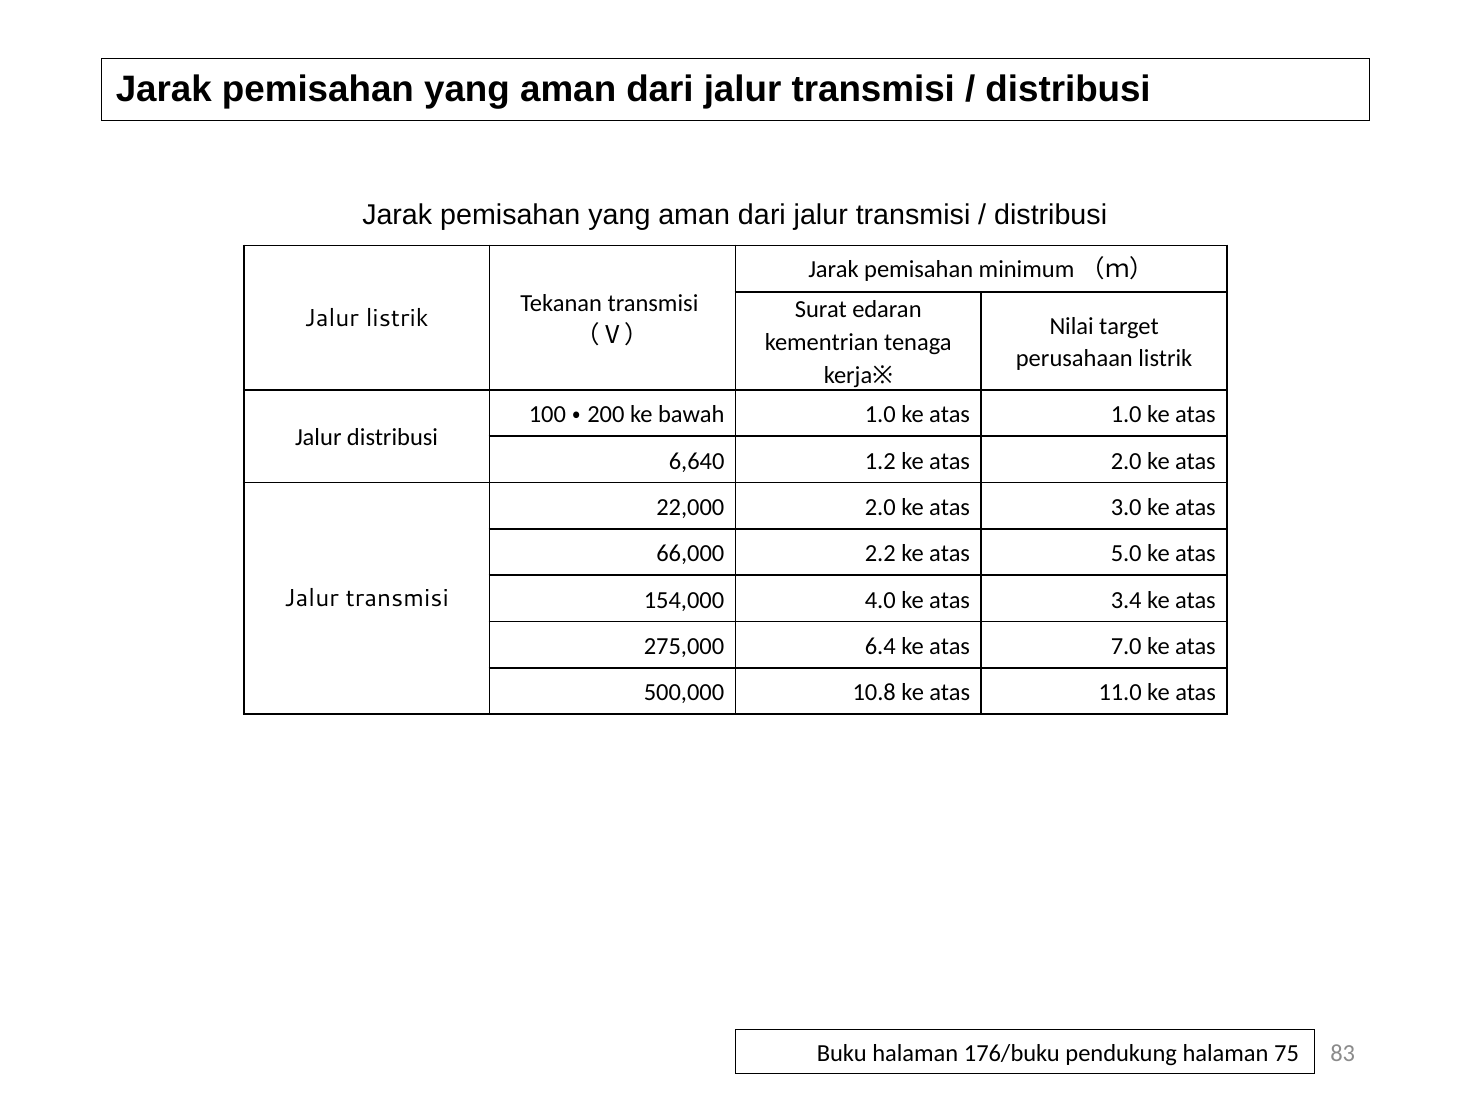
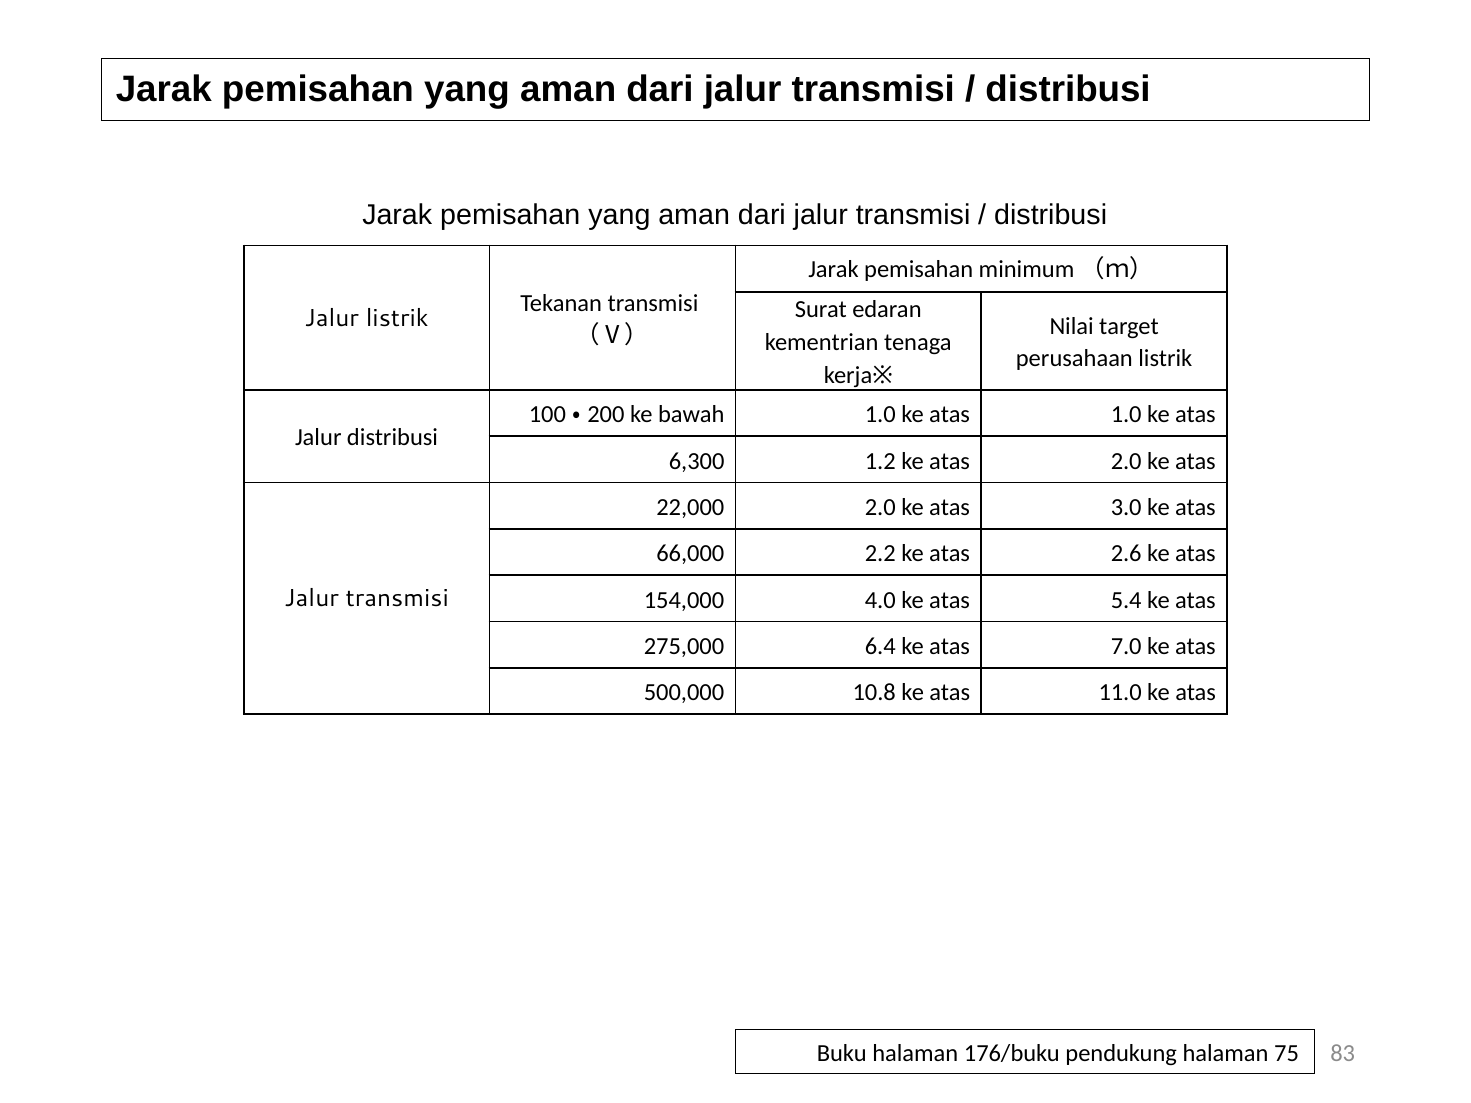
6,640: 6,640 -> 6,300
5.0: 5.0 -> 2.6
3.4: 3.4 -> 5.4
